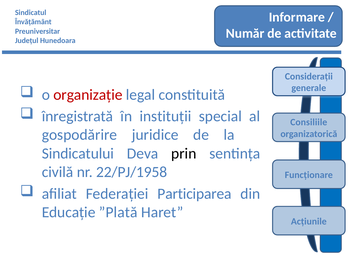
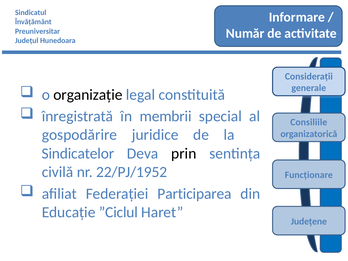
organizație colour: red -> black
instituții: instituții -> membrii
Sindicatului: Sindicatului -> Sindicatelor
22/PJ/1958: 22/PJ/1958 -> 22/PJ/1952
”Plată: ”Plată -> ”Ciclul
Acțiunile: Acțiunile -> Județene
